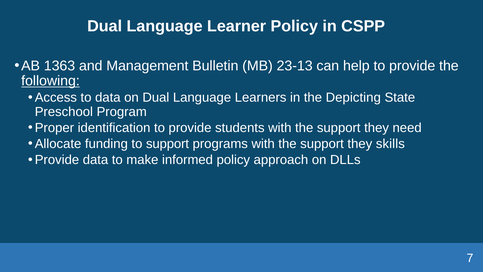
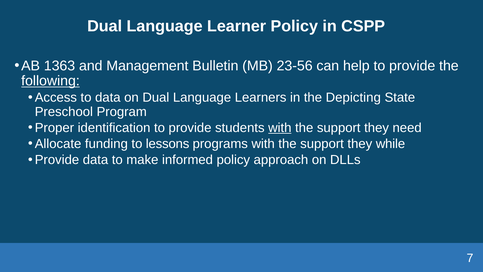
23-13: 23-13 -> 23-56
with at (280, 128) underline: none -> present
to support: support -> lessons
skills: skills -> while
